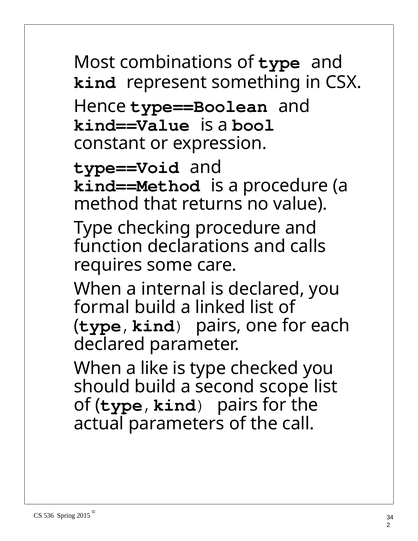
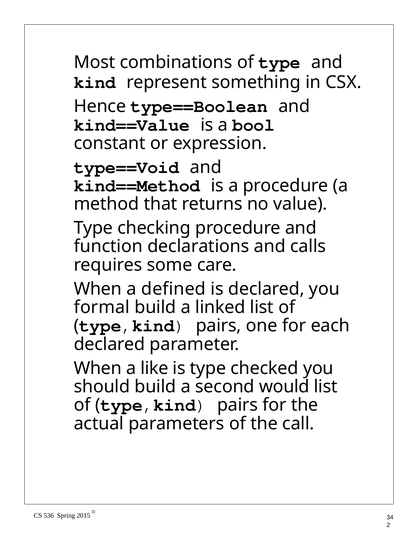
internal: internal -> defined
scope: scope -> would
